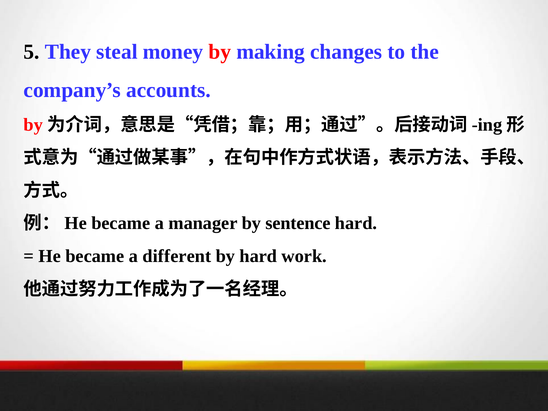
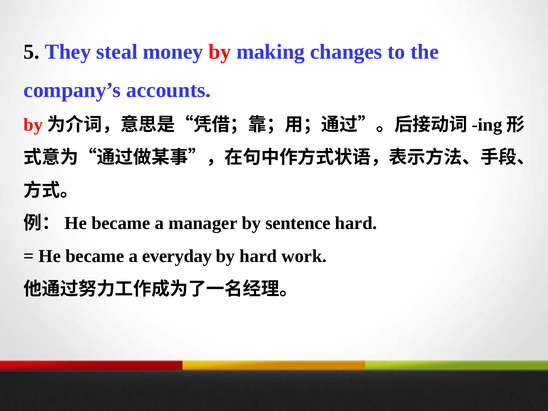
different: different -> everyday
